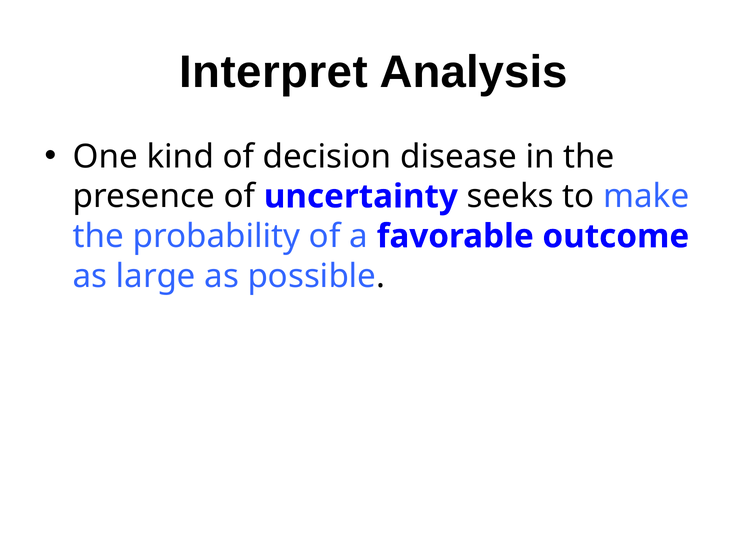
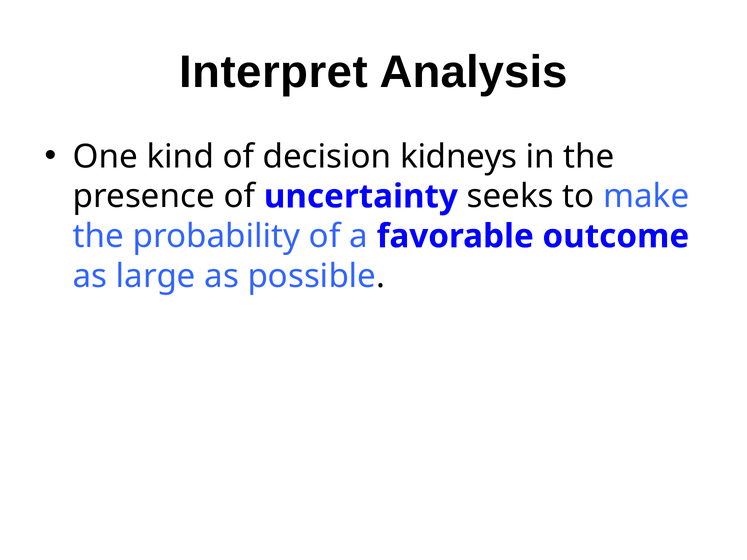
disease: disease -> kidneys
